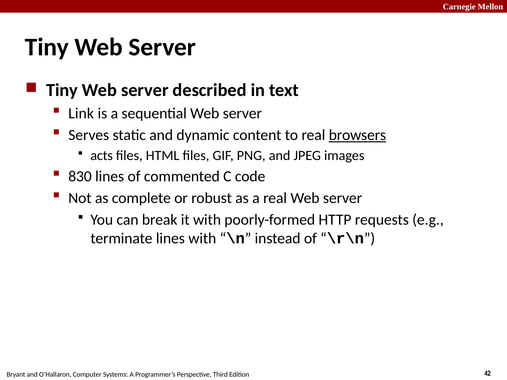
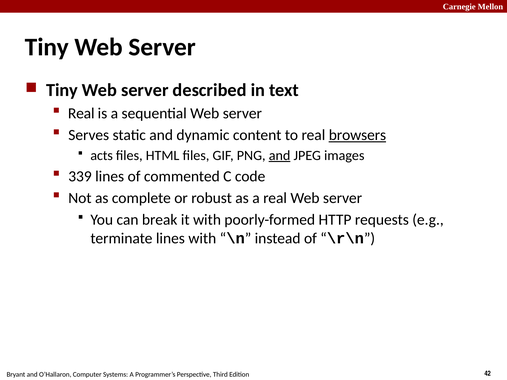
Link at (81, 113): Link -> Real
and at (280, 156) underline: none -> present
830: 830 -> 339
